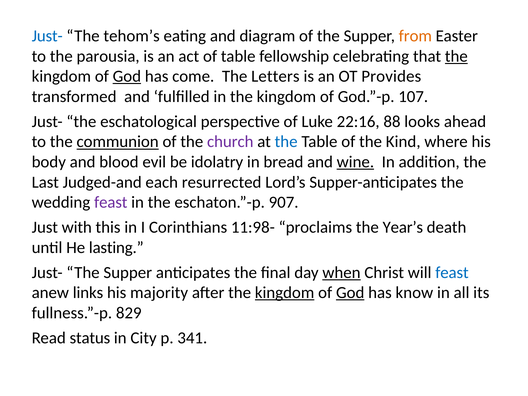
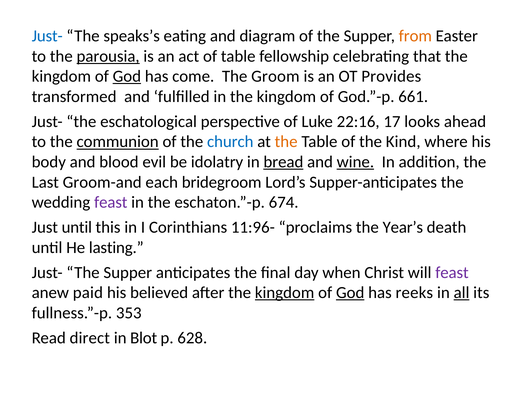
tehom’s: tehom’s -> speaks’s
parousia underline: none -> present
the at (456, 56) underline: present -> none
Letters: Letters -> Groom
107: 107 -> 661
88: 88 -> 17
church colour: purple -> blue
the at (286, 142) colour: blue -> orange
bread underline: none -> present
Judged-and: Judged-and -> Groom-and
resurrected: resurrected -> bridegroom
907: 907 -> 674
Just with: with -> until
11:98-: 11:98- -> 11:96-
when underline: present -> none
feast at (452, 273) colour: blue -> purple
links: links -> paid
majority: majority -> believed
know: know -> reeks
all underline: none -> present
829: 829 -> 353
status: status -> direct
City: City -> Blot
341: 341 -> 628
